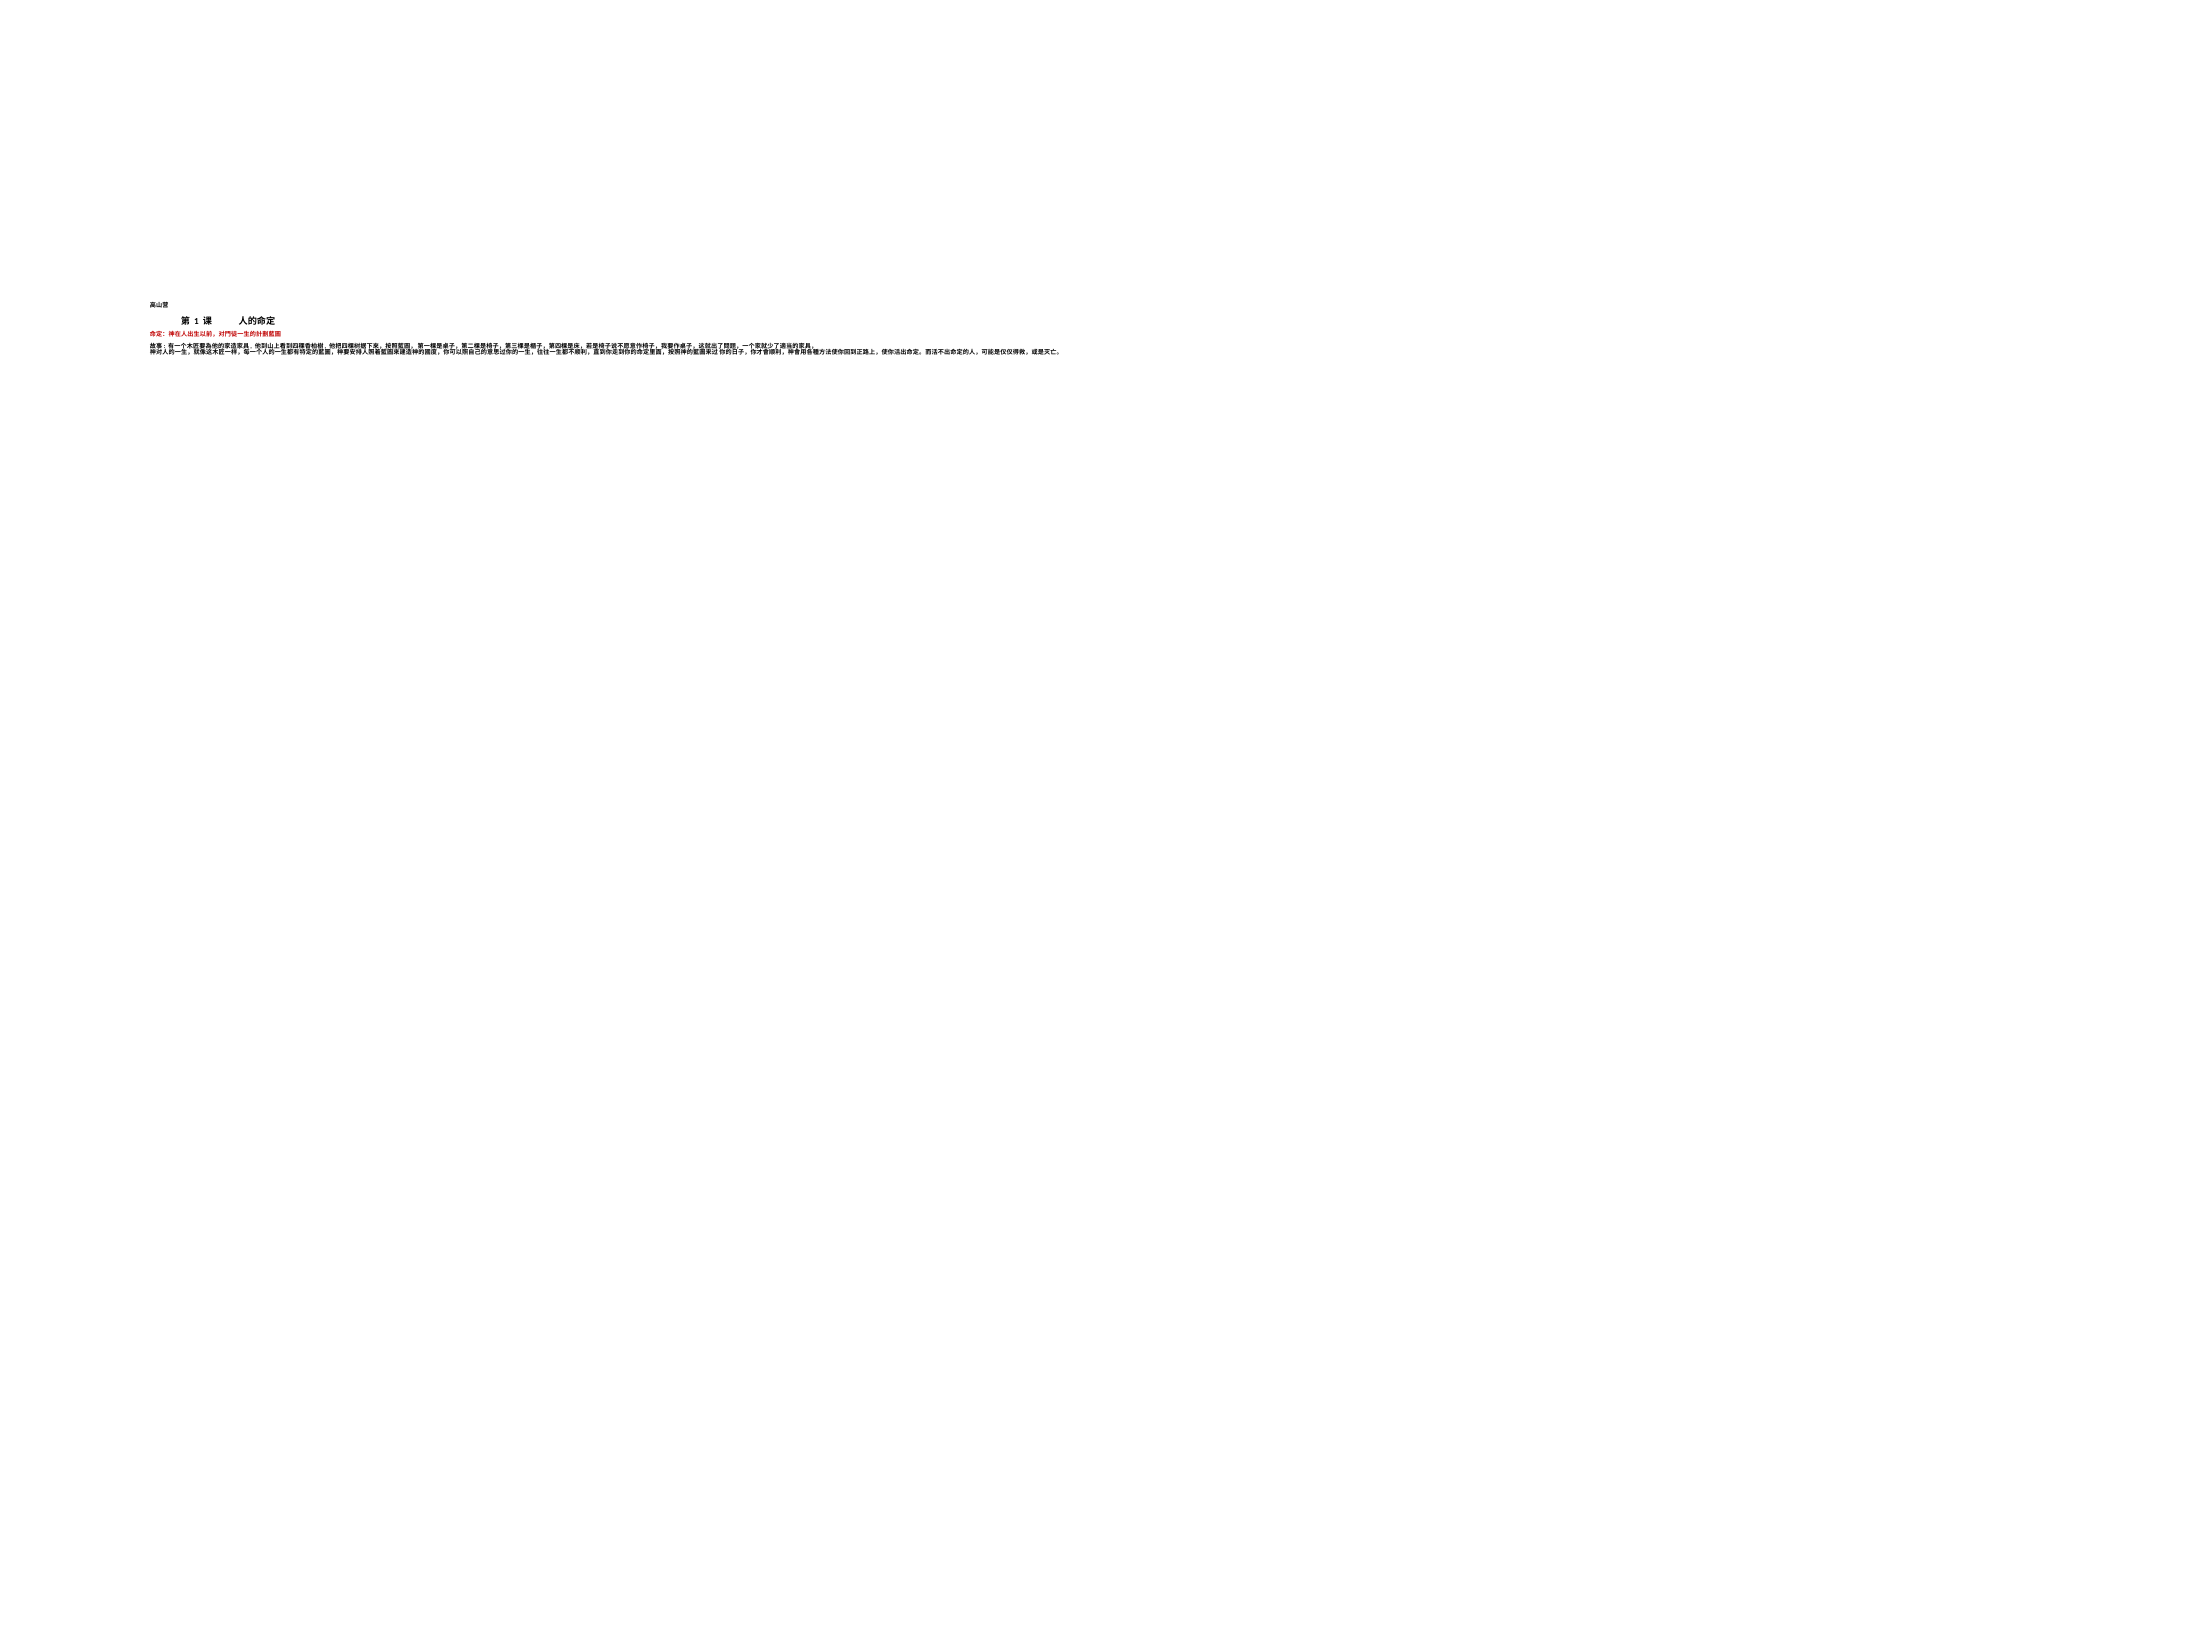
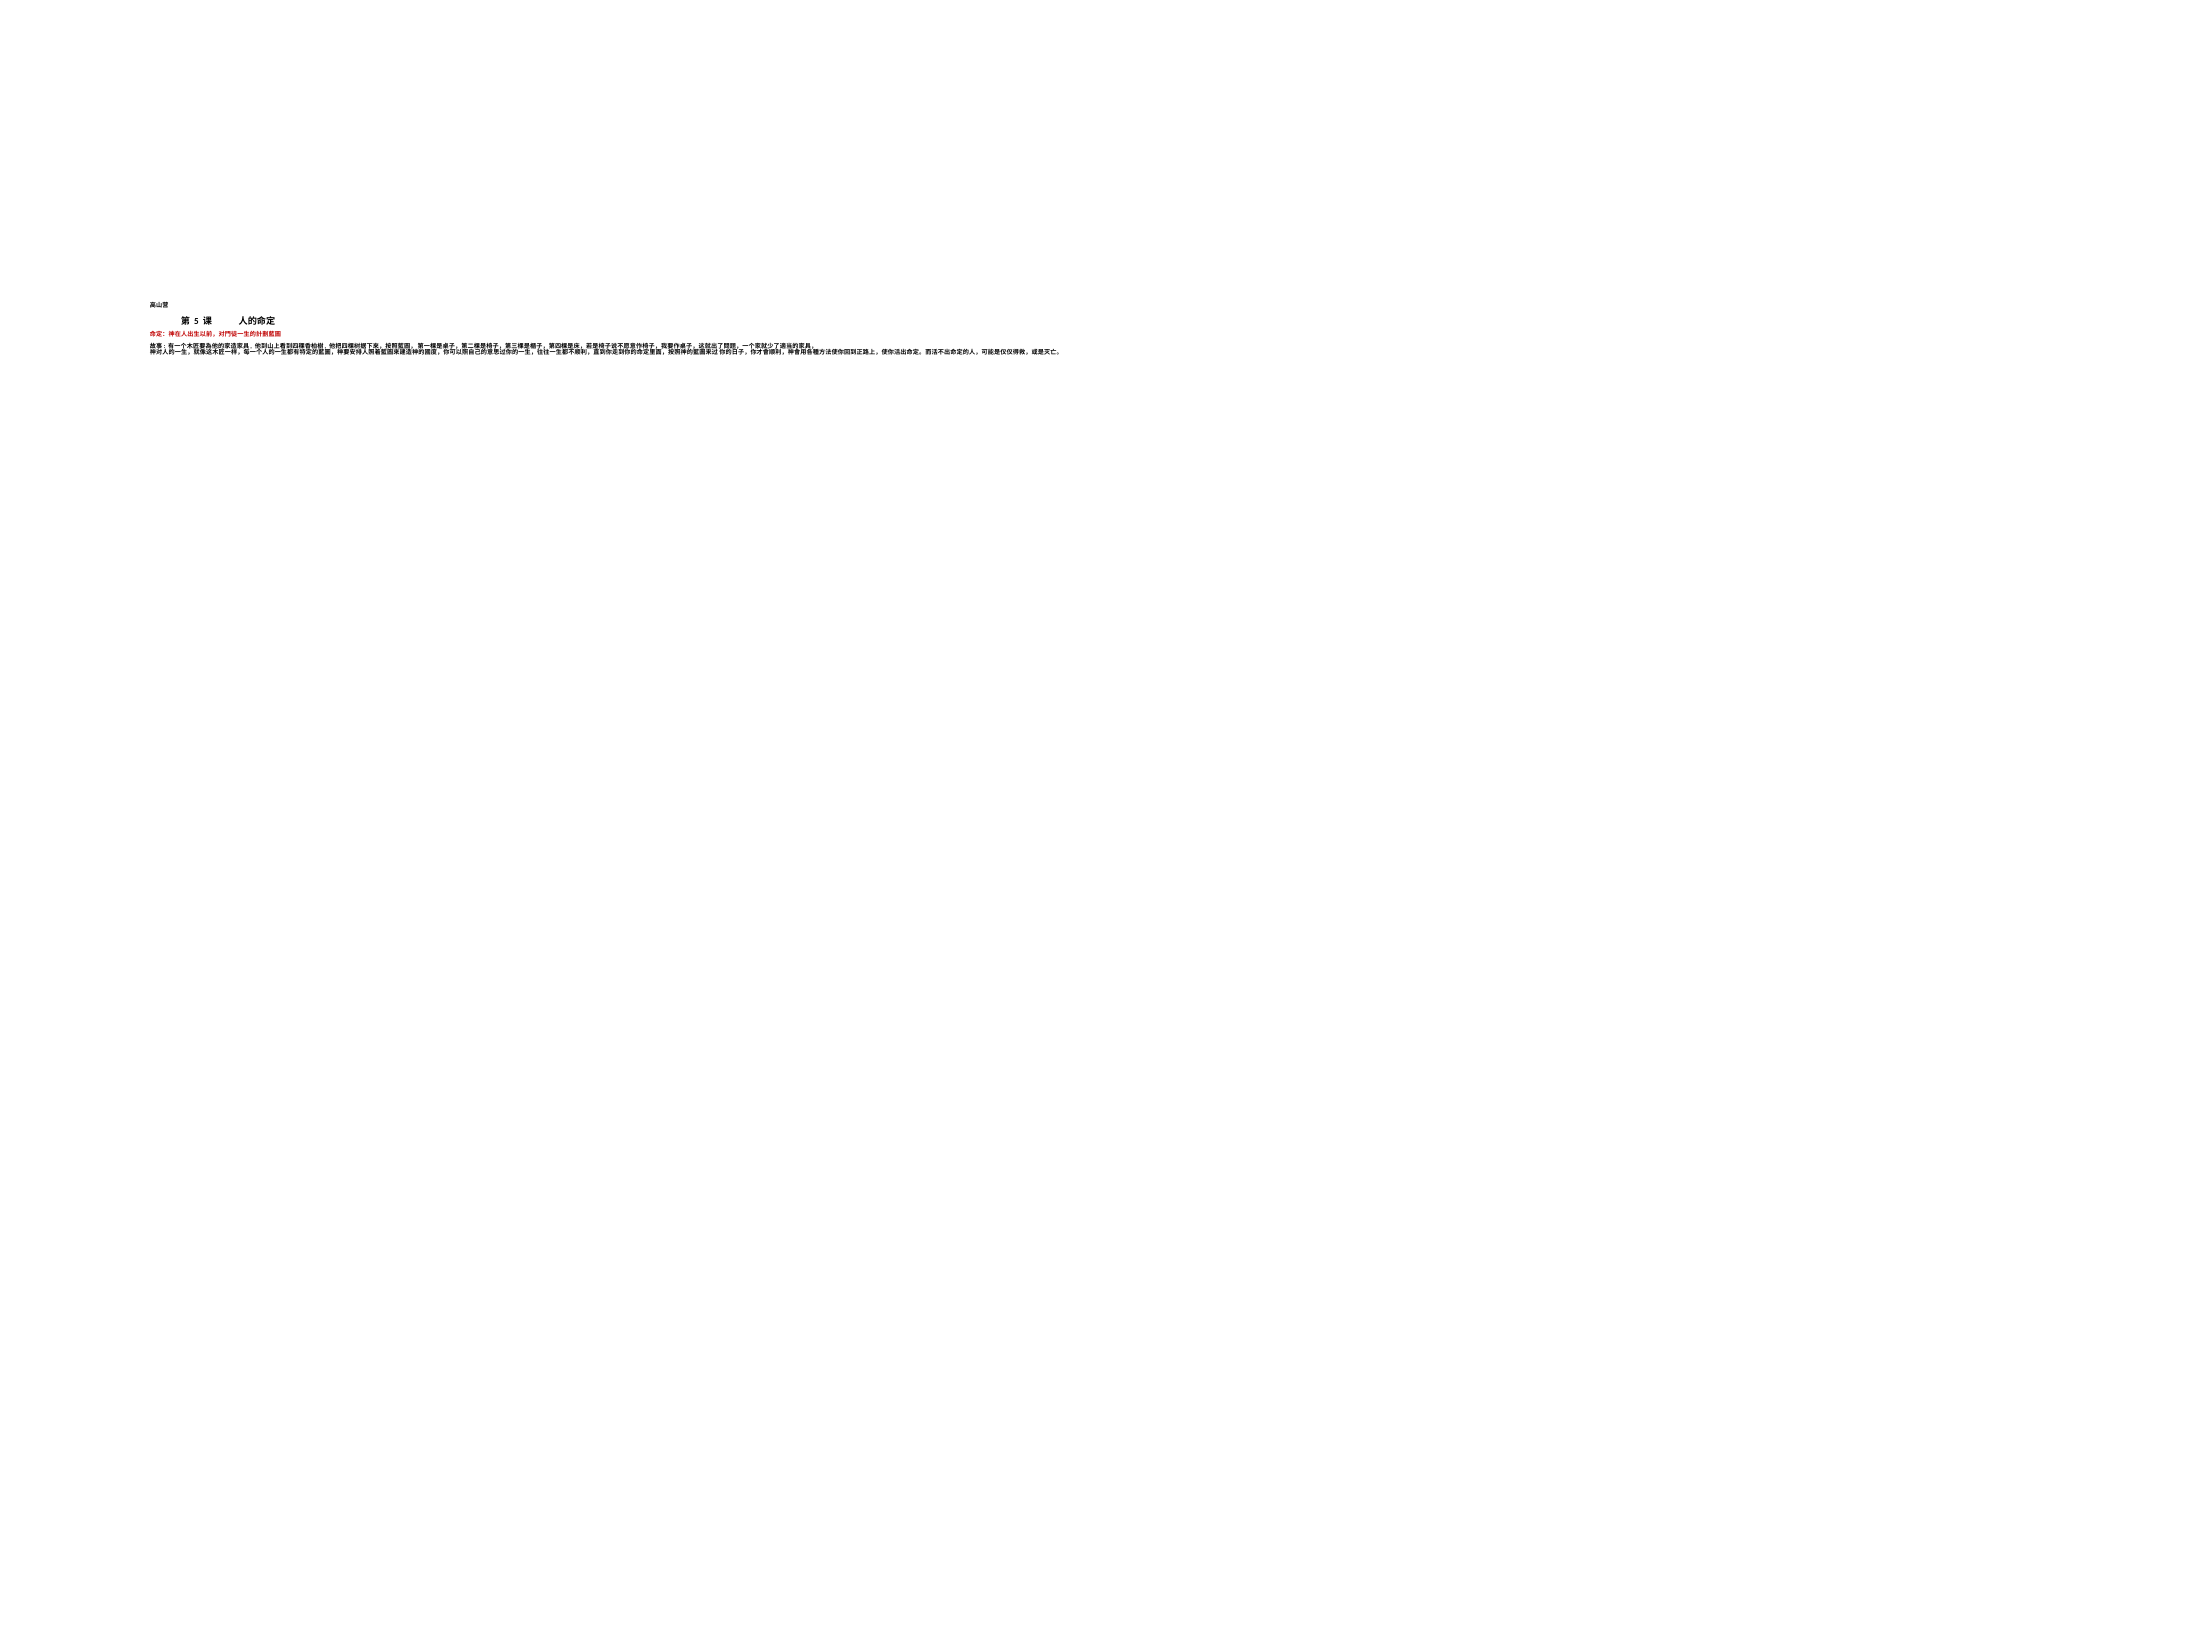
1: 1 -> 5
